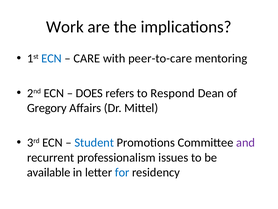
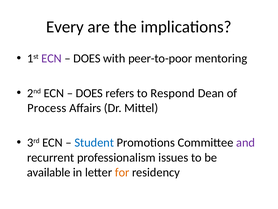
Work: Work -> Every
ECN at (51, 58) colour: blue -> purple
CARE at (87, 58): CARE -> DOES
peer-to-care: peer-to-care -> peer-to-poor
Gregory: Gregory -> Process
for colour: blue -> orange
